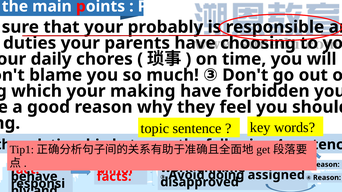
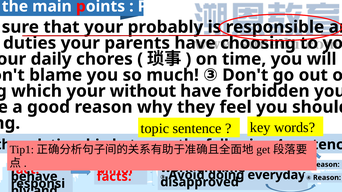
making: making -> without
assigned at (276, 175): assigned -> everyday
